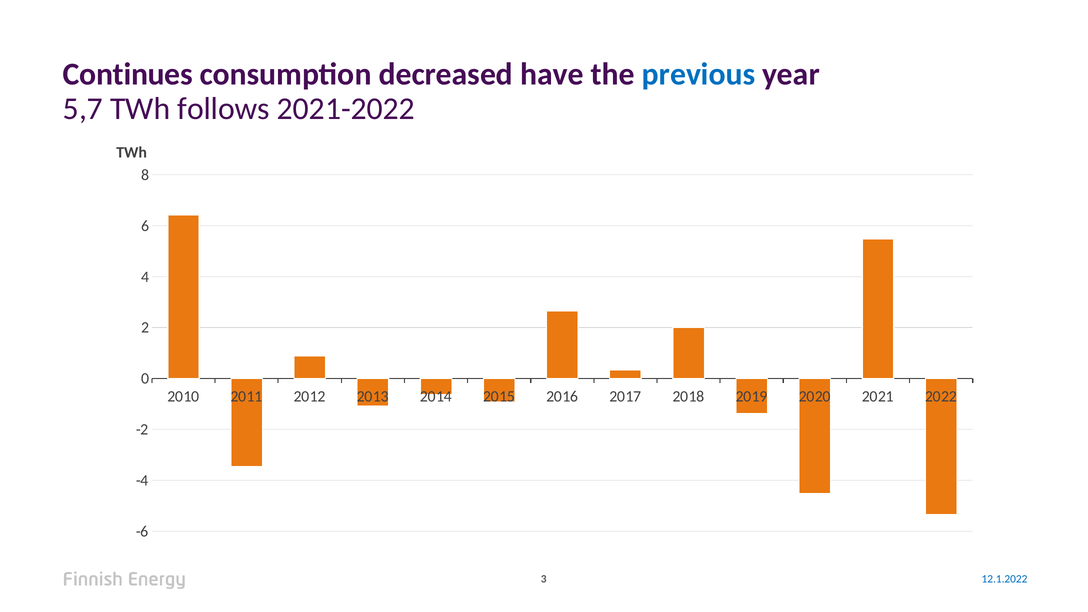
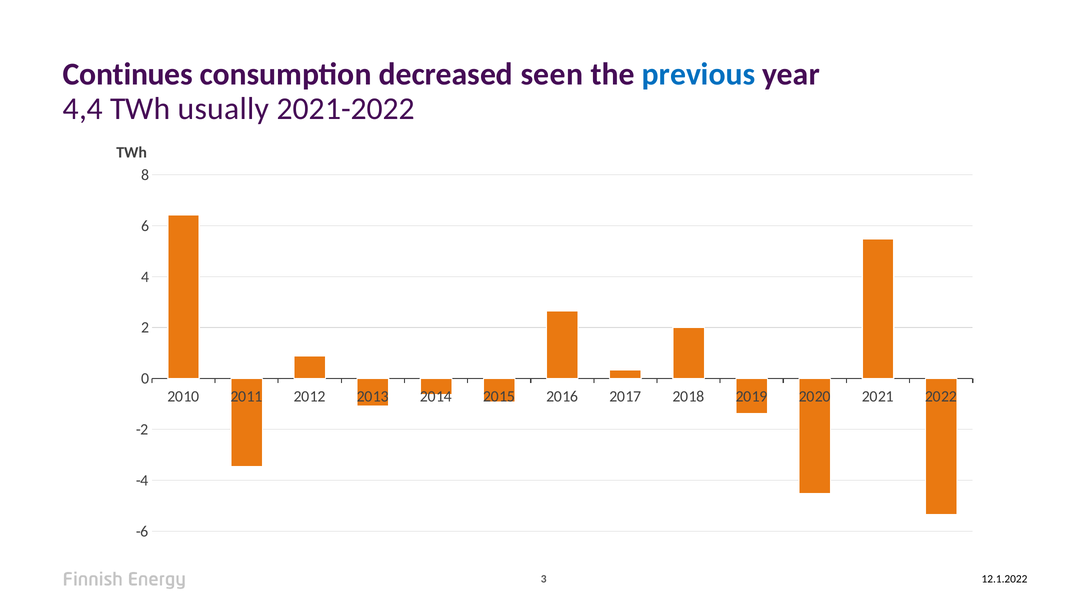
have: have -> seen
5,7: 5,7 -> 4,4
follows: follows -> usually
12.1.2022 colour: blue -> black
